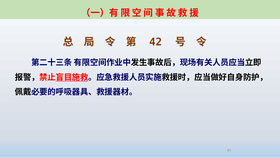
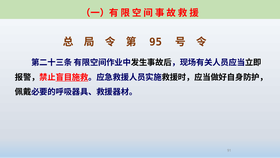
42: 42 -> 95
